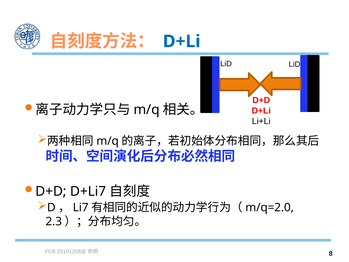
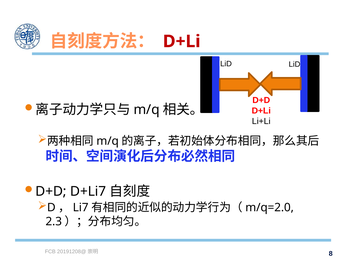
D+Li at (182, 41) colour: blue -> red
